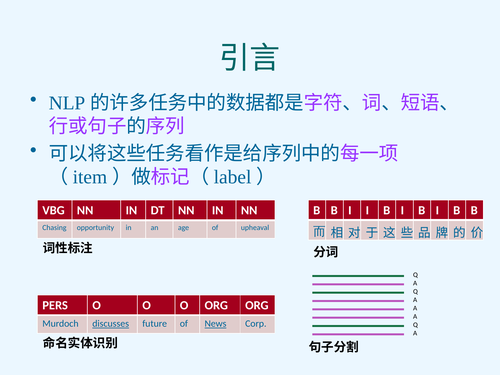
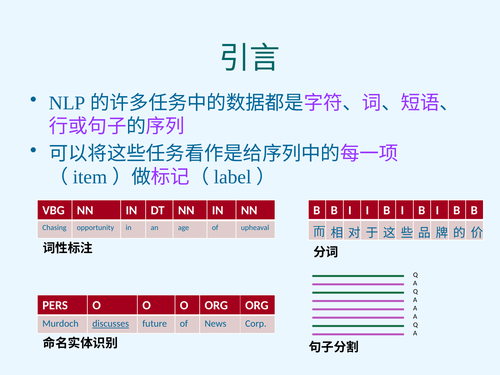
News underline: present -> none
